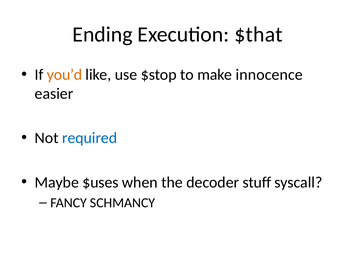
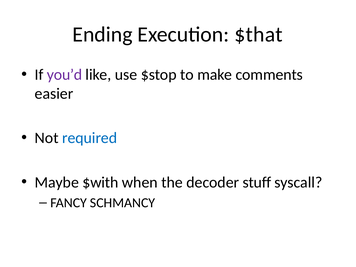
you’d colour: orange -> purple
innocence: innocence -> comments
$uses: $uses -> $with
